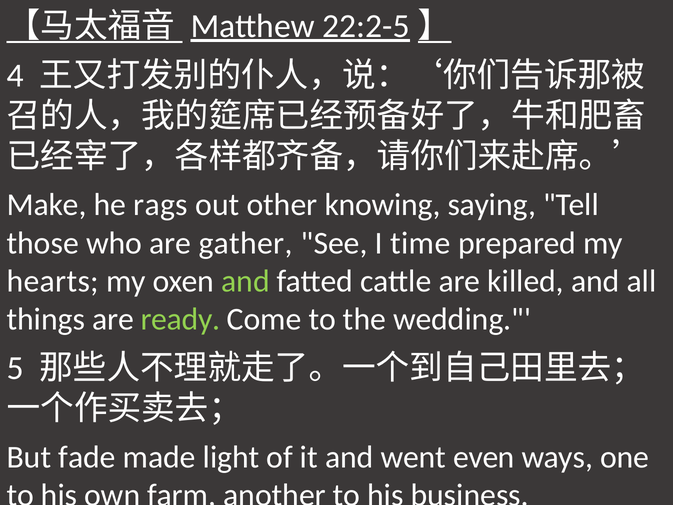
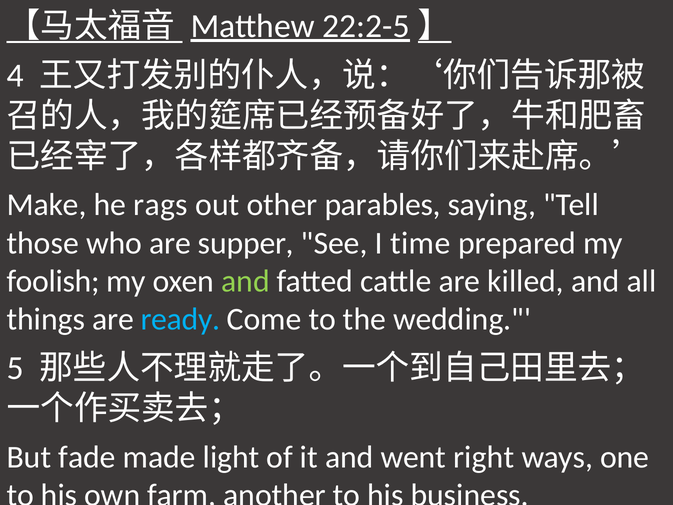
knowing: knowing -> parables
gather: gather -> supper
hearts: hearts -> foolish
ready colour: light green -> light blue
even: even -> right
